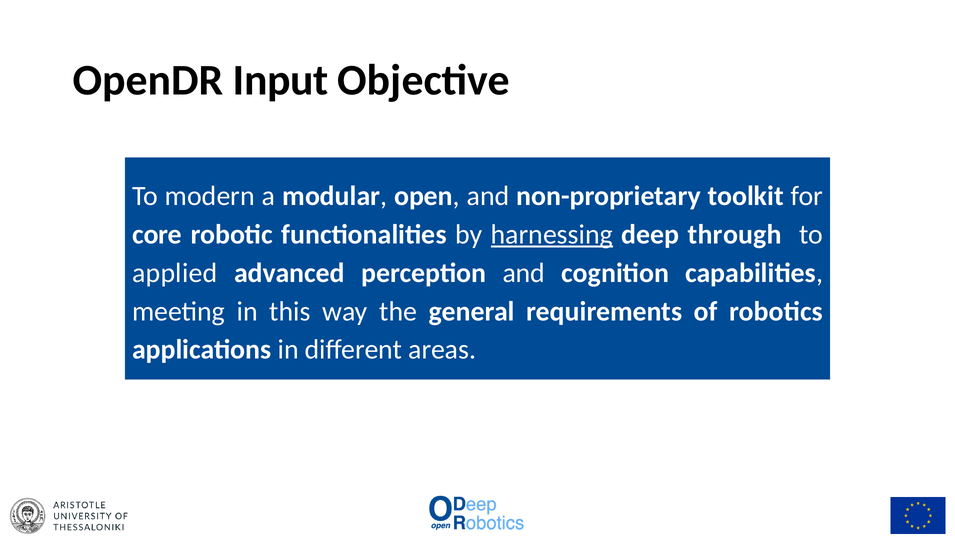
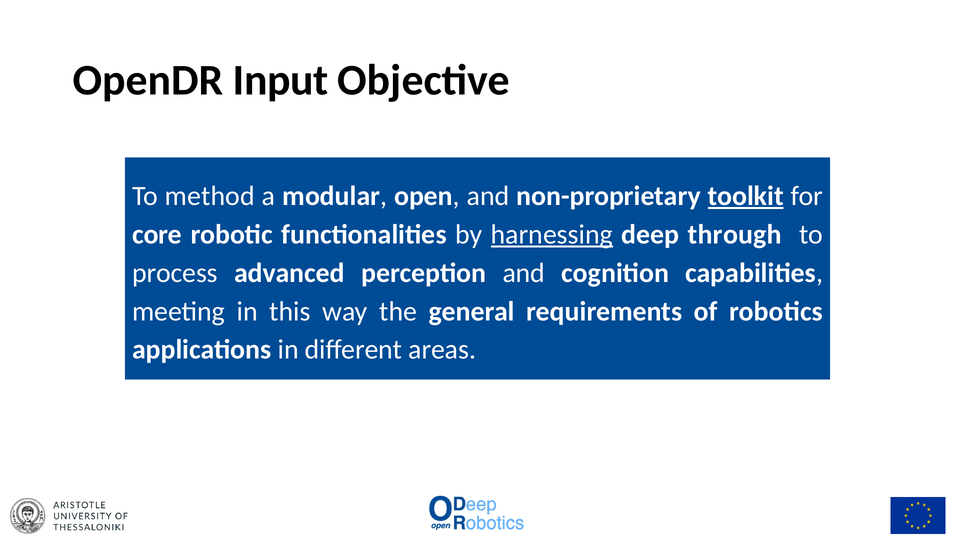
modern: modern -> method
toolkit underline: none -> present
applied: applied -> process
